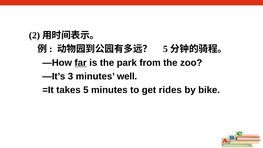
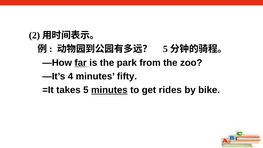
3: 3 -> 4
well: well -> fifty
minutes at (109, 90) underline: none -> present
